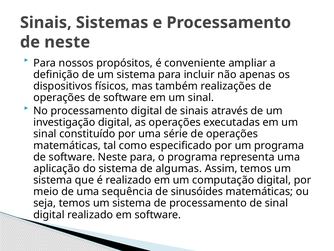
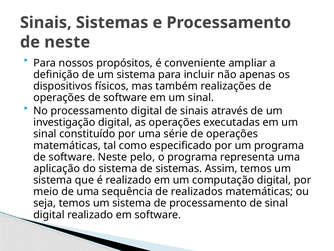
Neste para: para -> pelo
de algumas: algumas -> sistemas
sinusóides: sinusóides -> realizados
